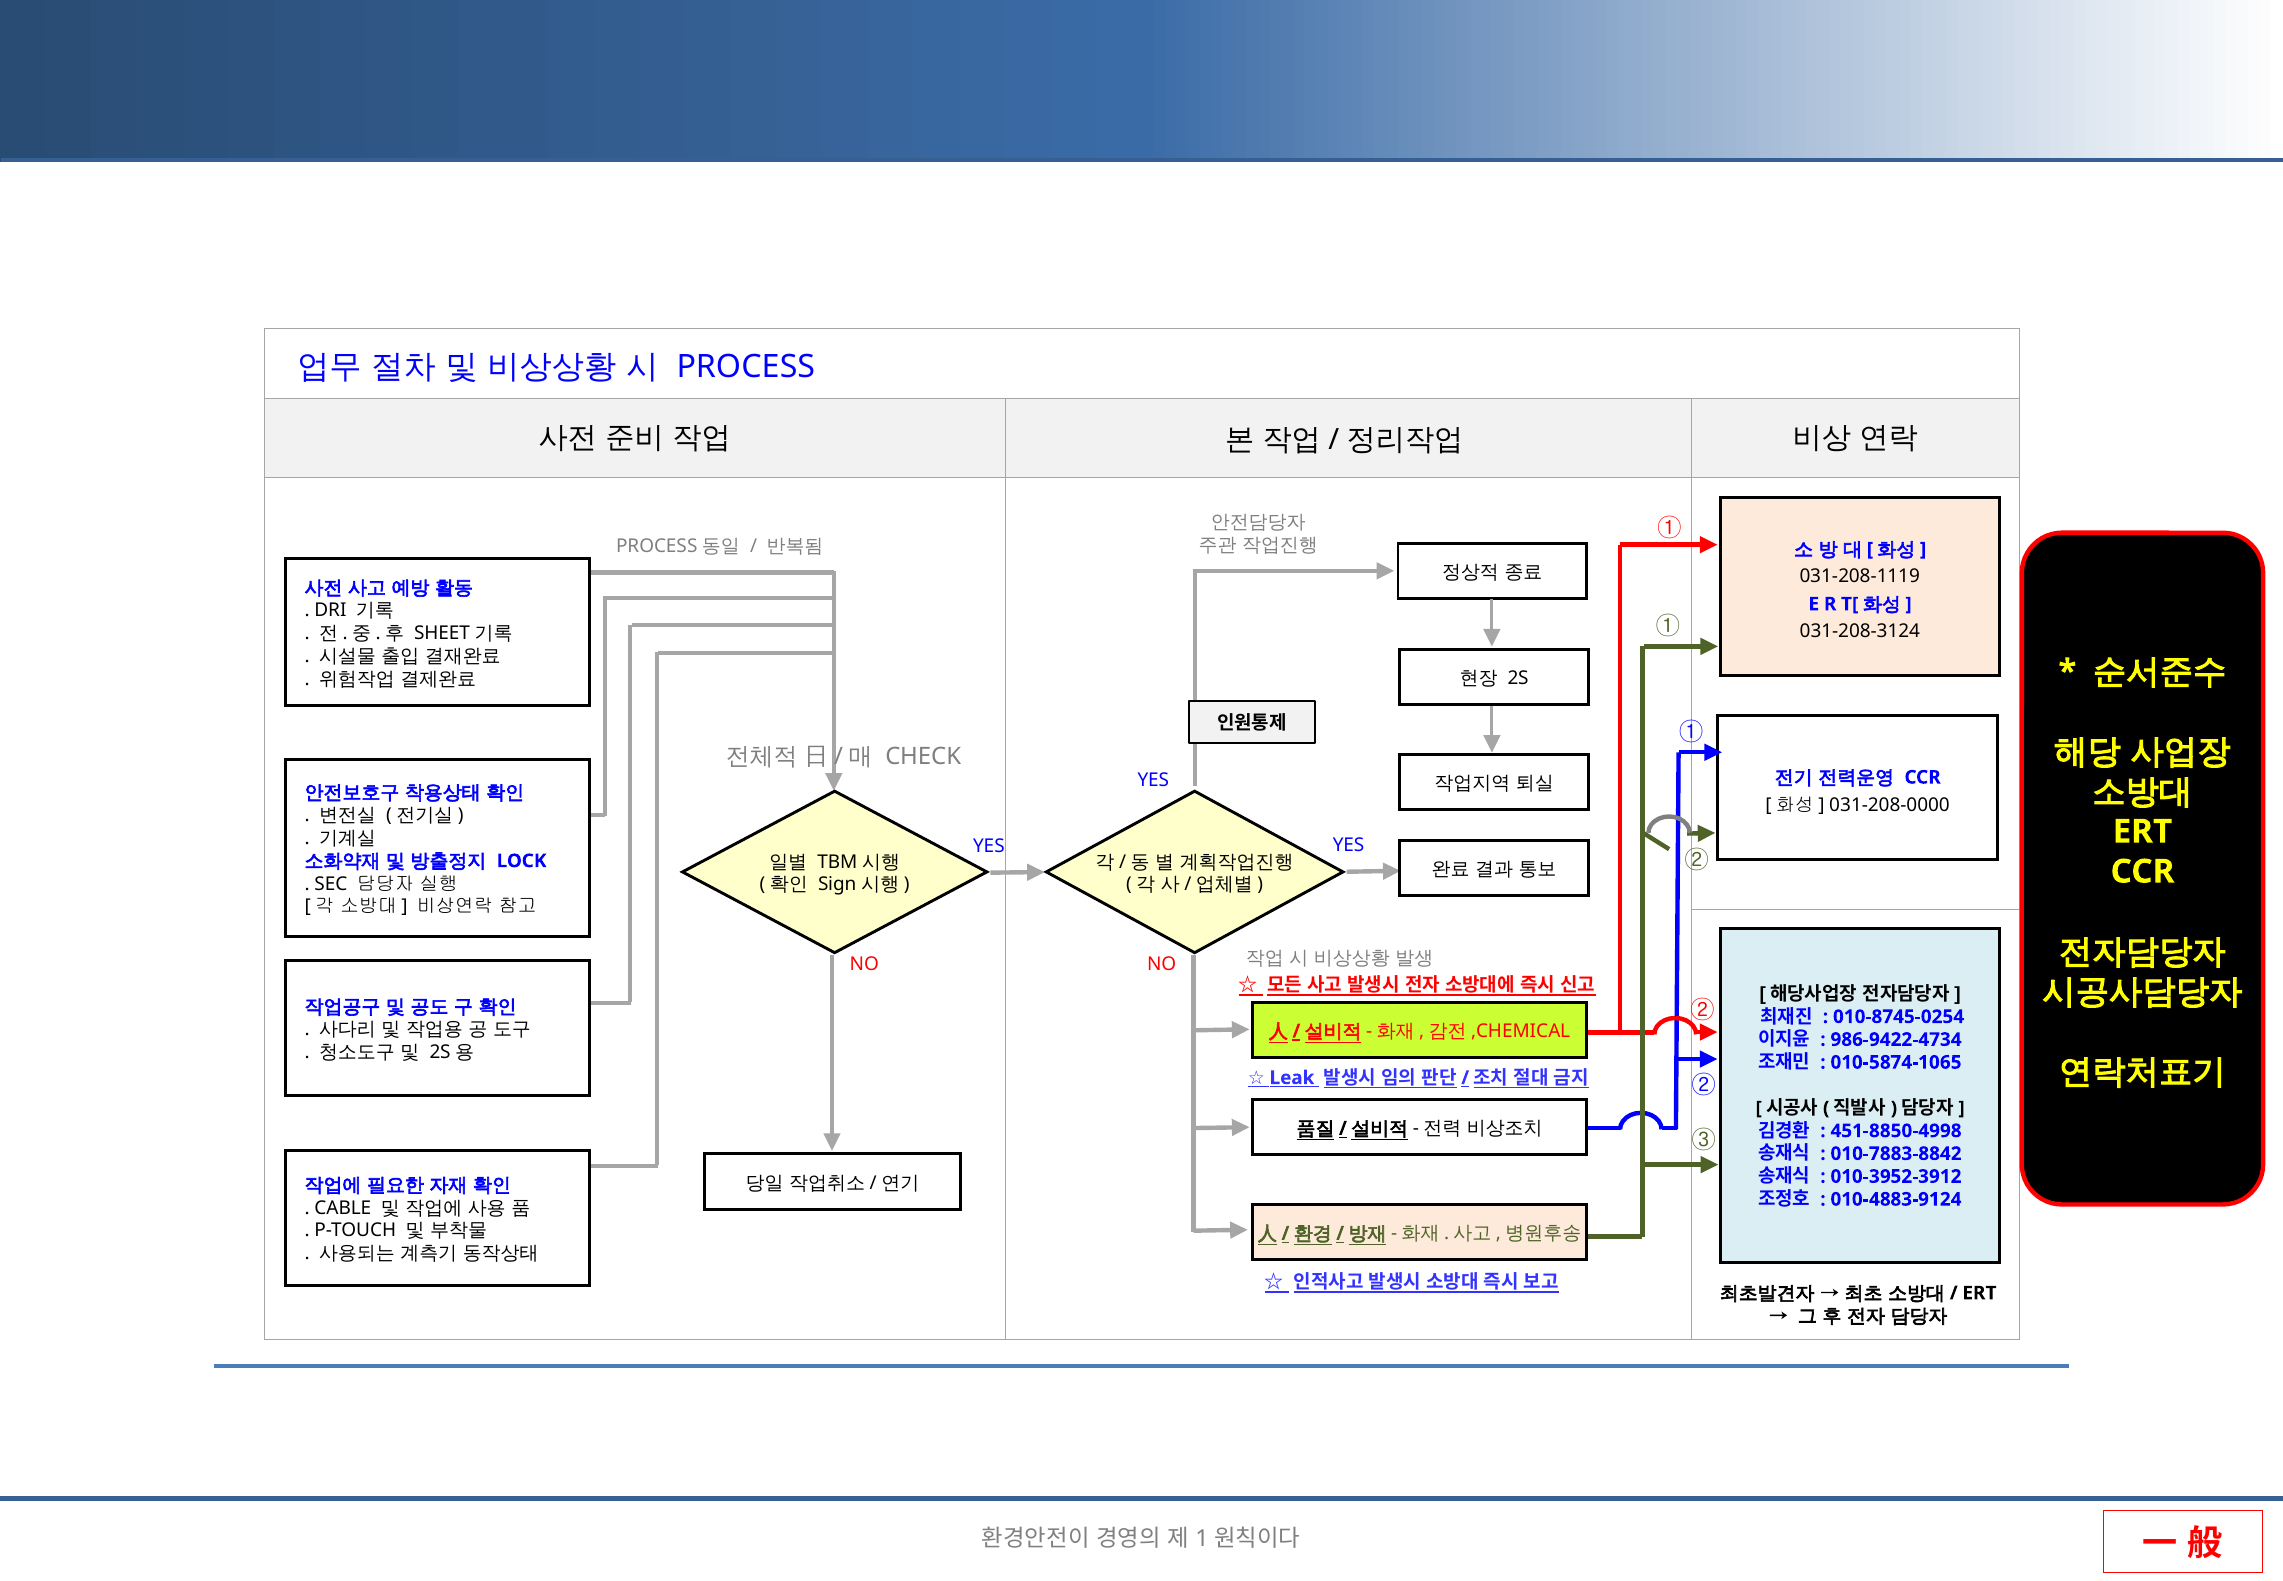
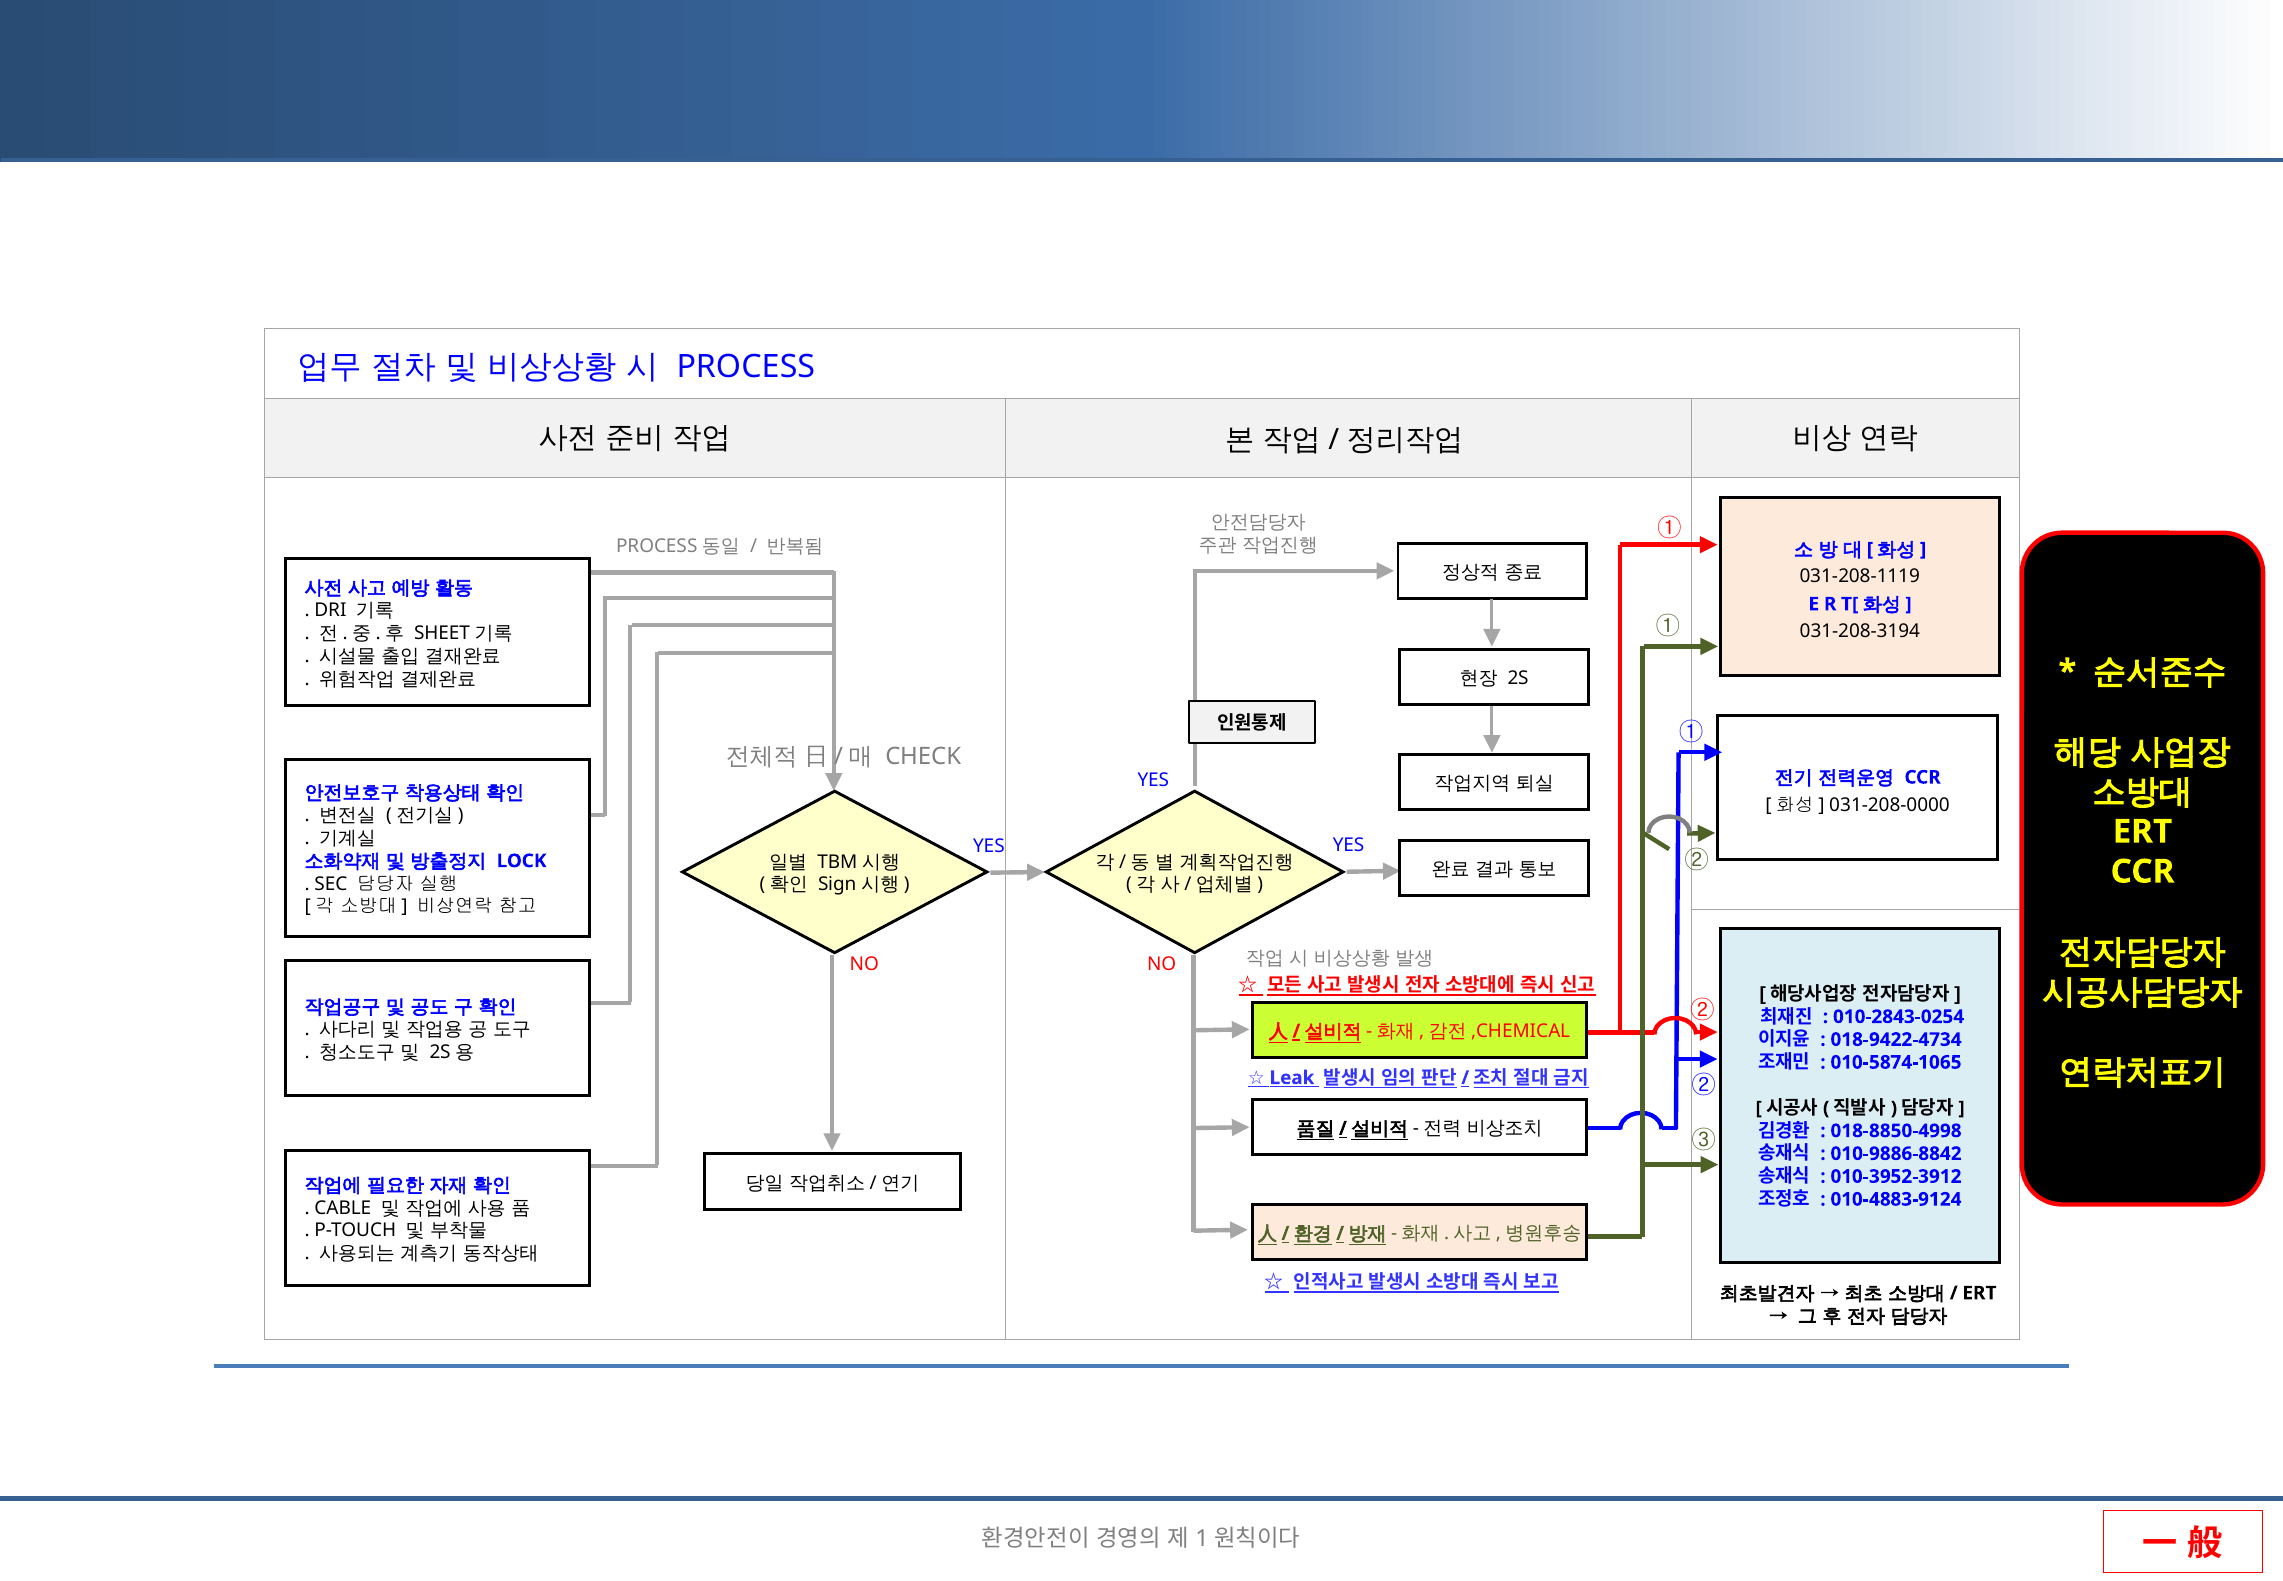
031-208-3124: 031-208-3124 -> 031-208-3194
010-8745-0254: 010-8745-0254 -> 010-2843-0254
986-9422-4734: 986-9422-4734 -> 018-9422-4734
451-8850-4998: 451-8850-4998 -> 018-8850-4998
010-7883-8842: 010-7883-8842 -> 010-9886-8842
